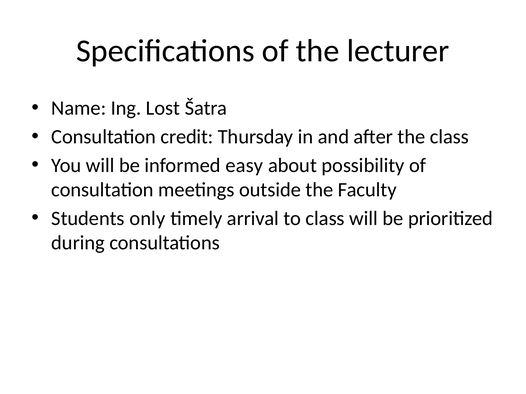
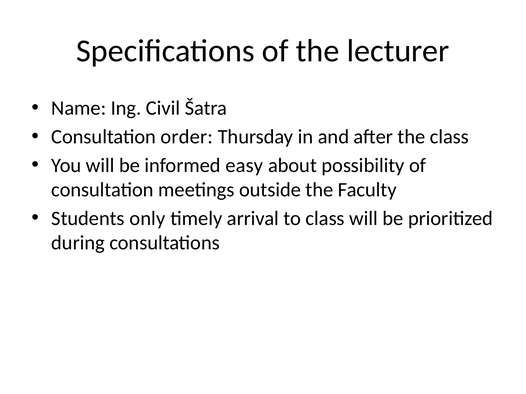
Lost: Lost -> Civil
credit: credit -> order
